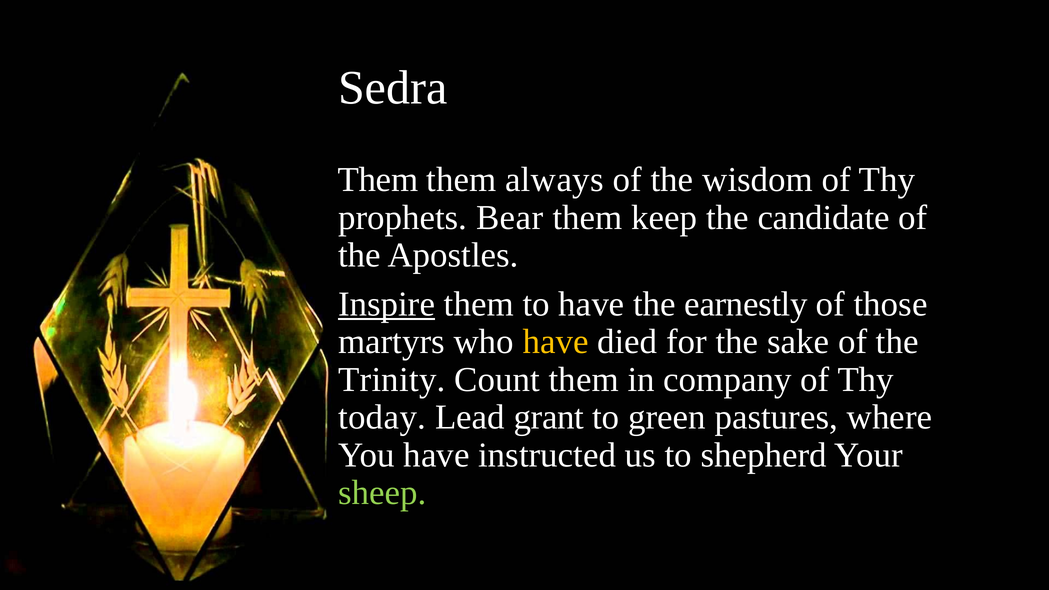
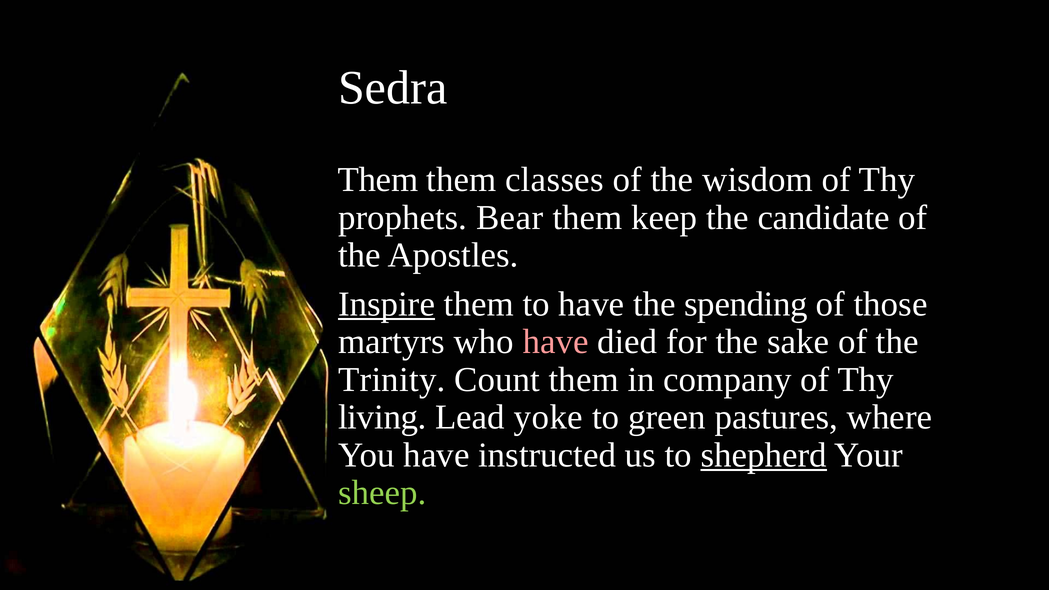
always: always -> classes
earnestly: earnestly -> spending
have at (556, 342) colour: yellow -> pink
today: today -> living
grant: grant -> yoke
shepherd underline: none -> present
